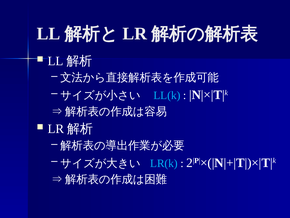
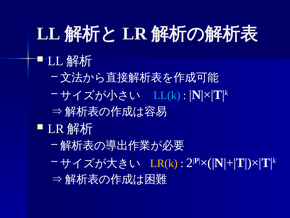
LR(k colour: light blue -> yellow
